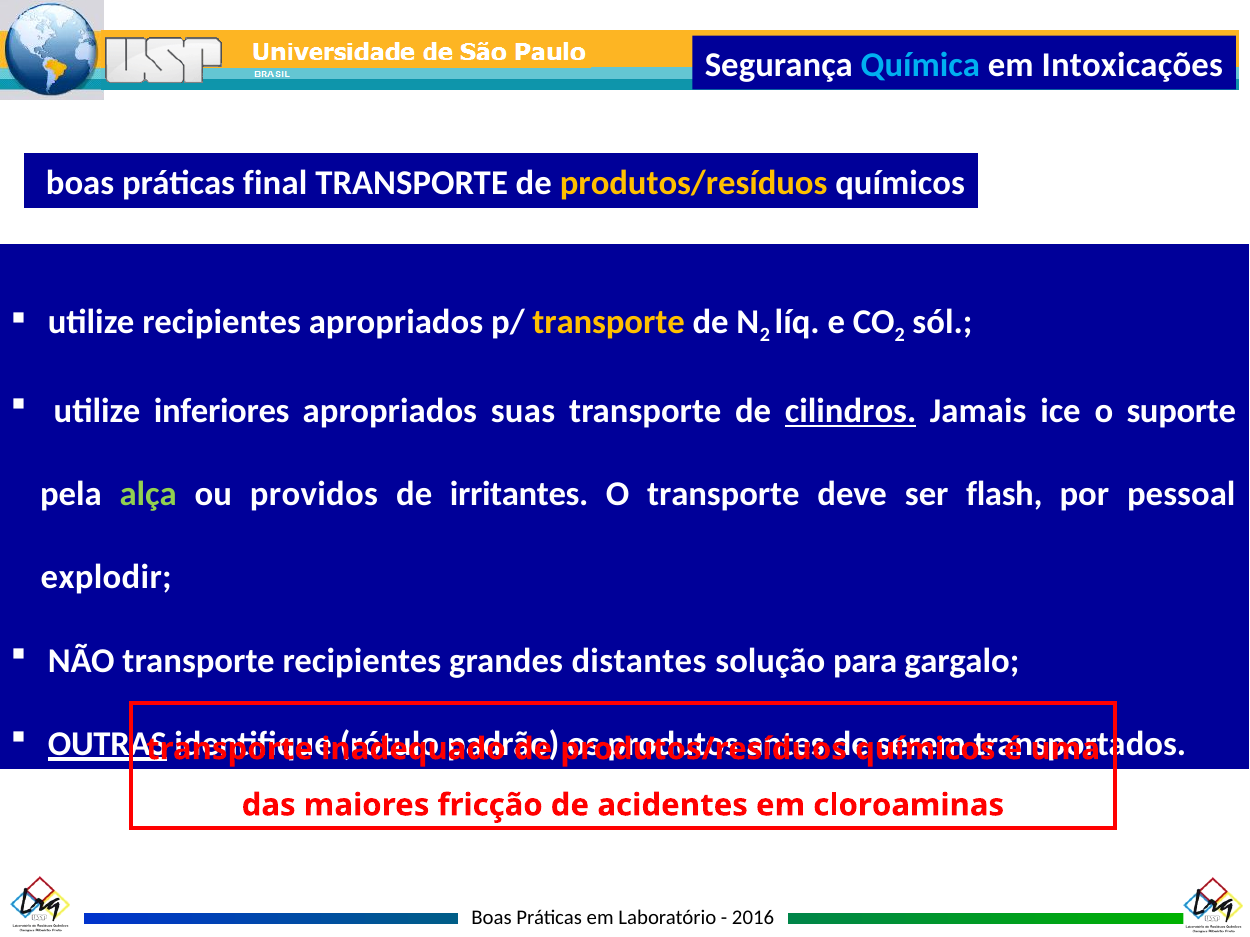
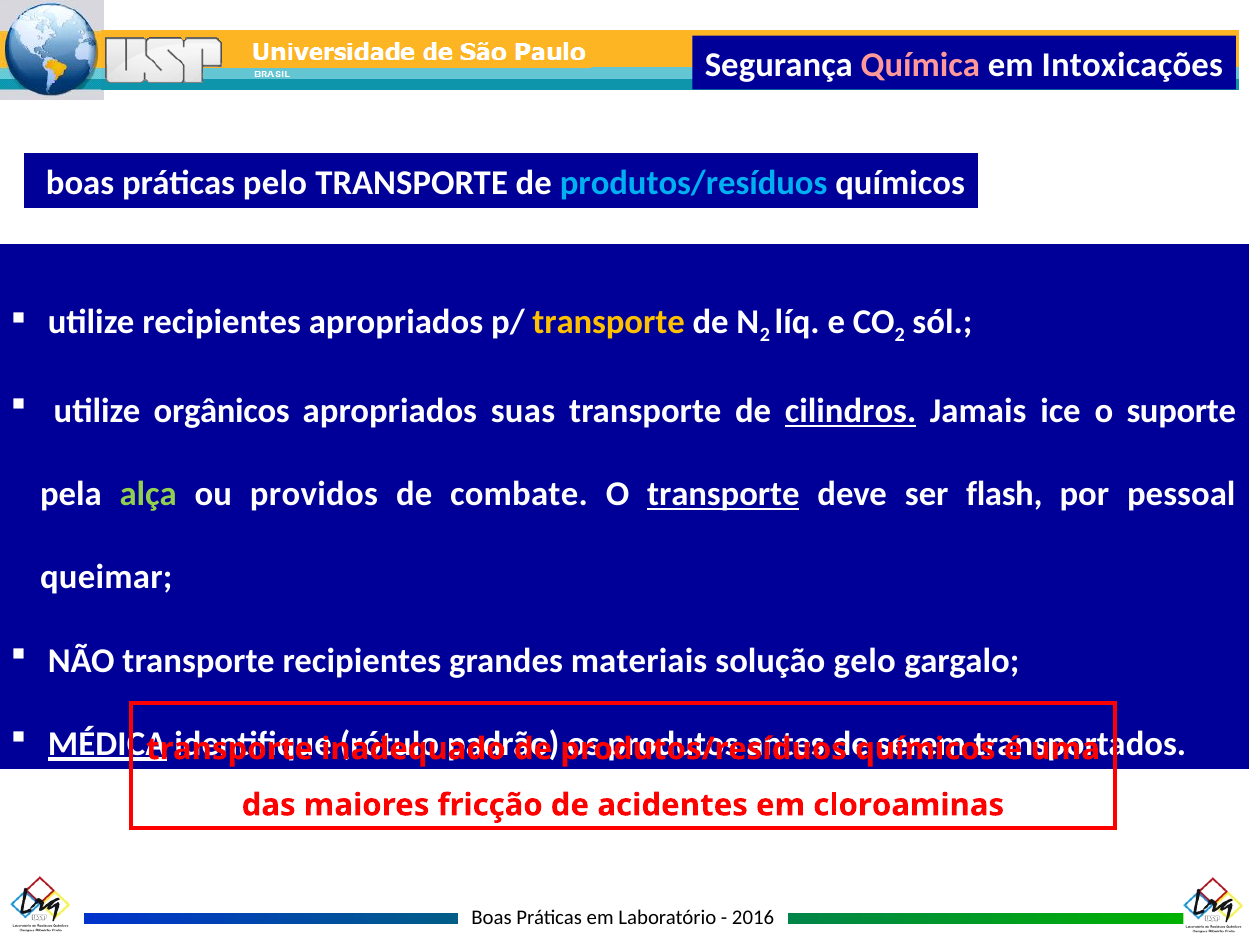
Química colour: light blue -> pink
final: final -> pelo
produtos/resíduos at (694, 183) colour: yellow -> light blue
inferiores: inferiores -> orgânicos
irritantes: irritantes -> combate
transporte at (723, 494) underline: none -> present
explodir: explodir -> queimar
distantes: distantes -> materiais
para: para -> gelo
OUTRAS: OUTRAS -> MÉDICA
